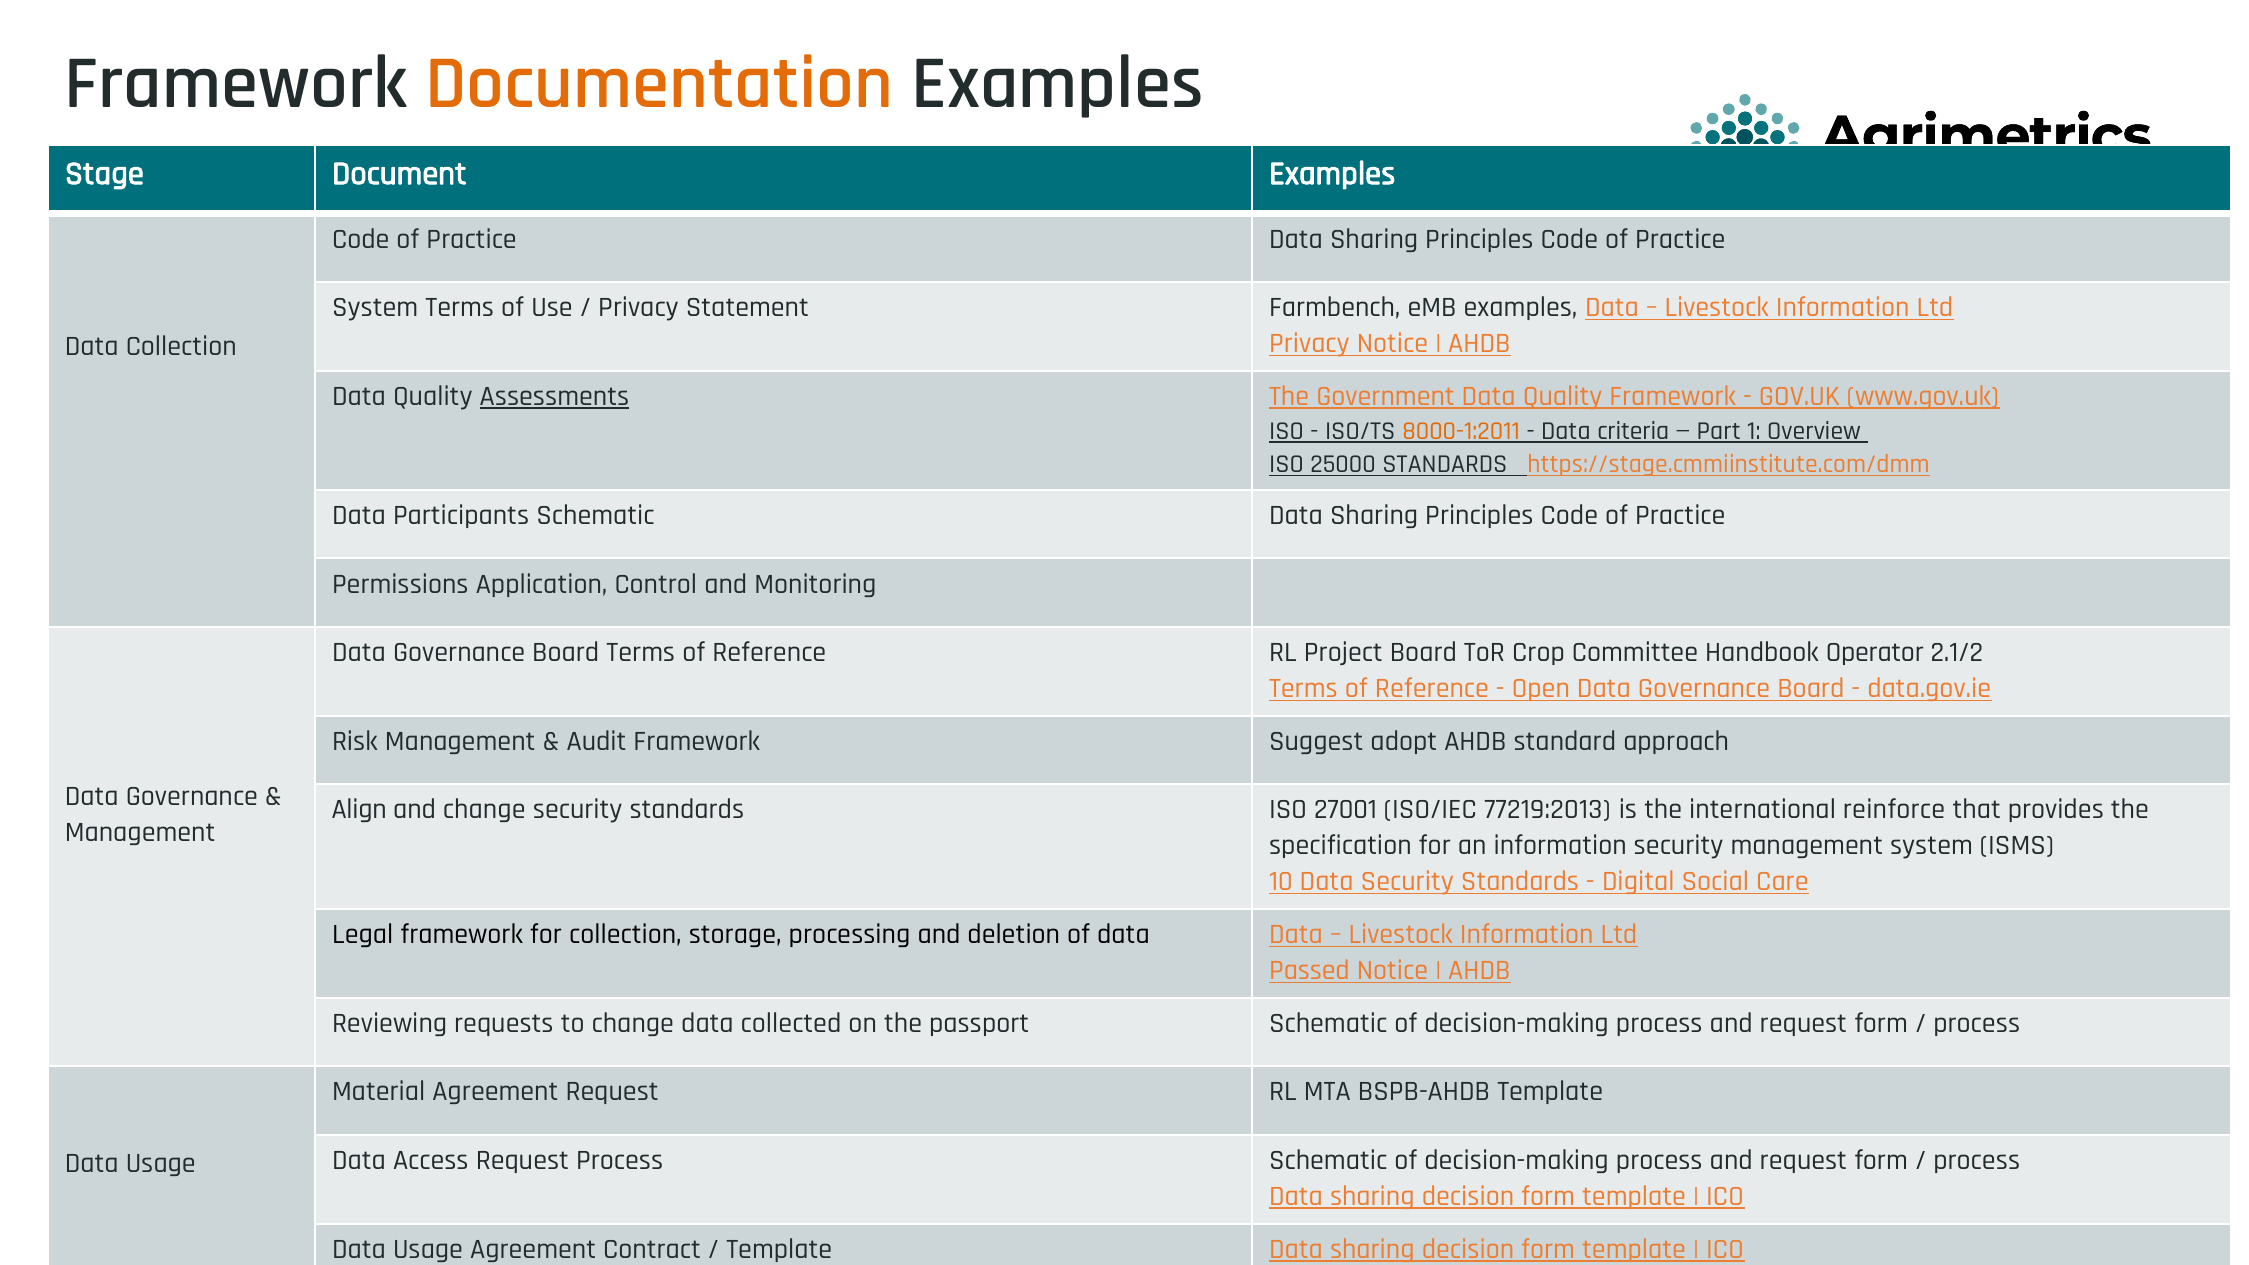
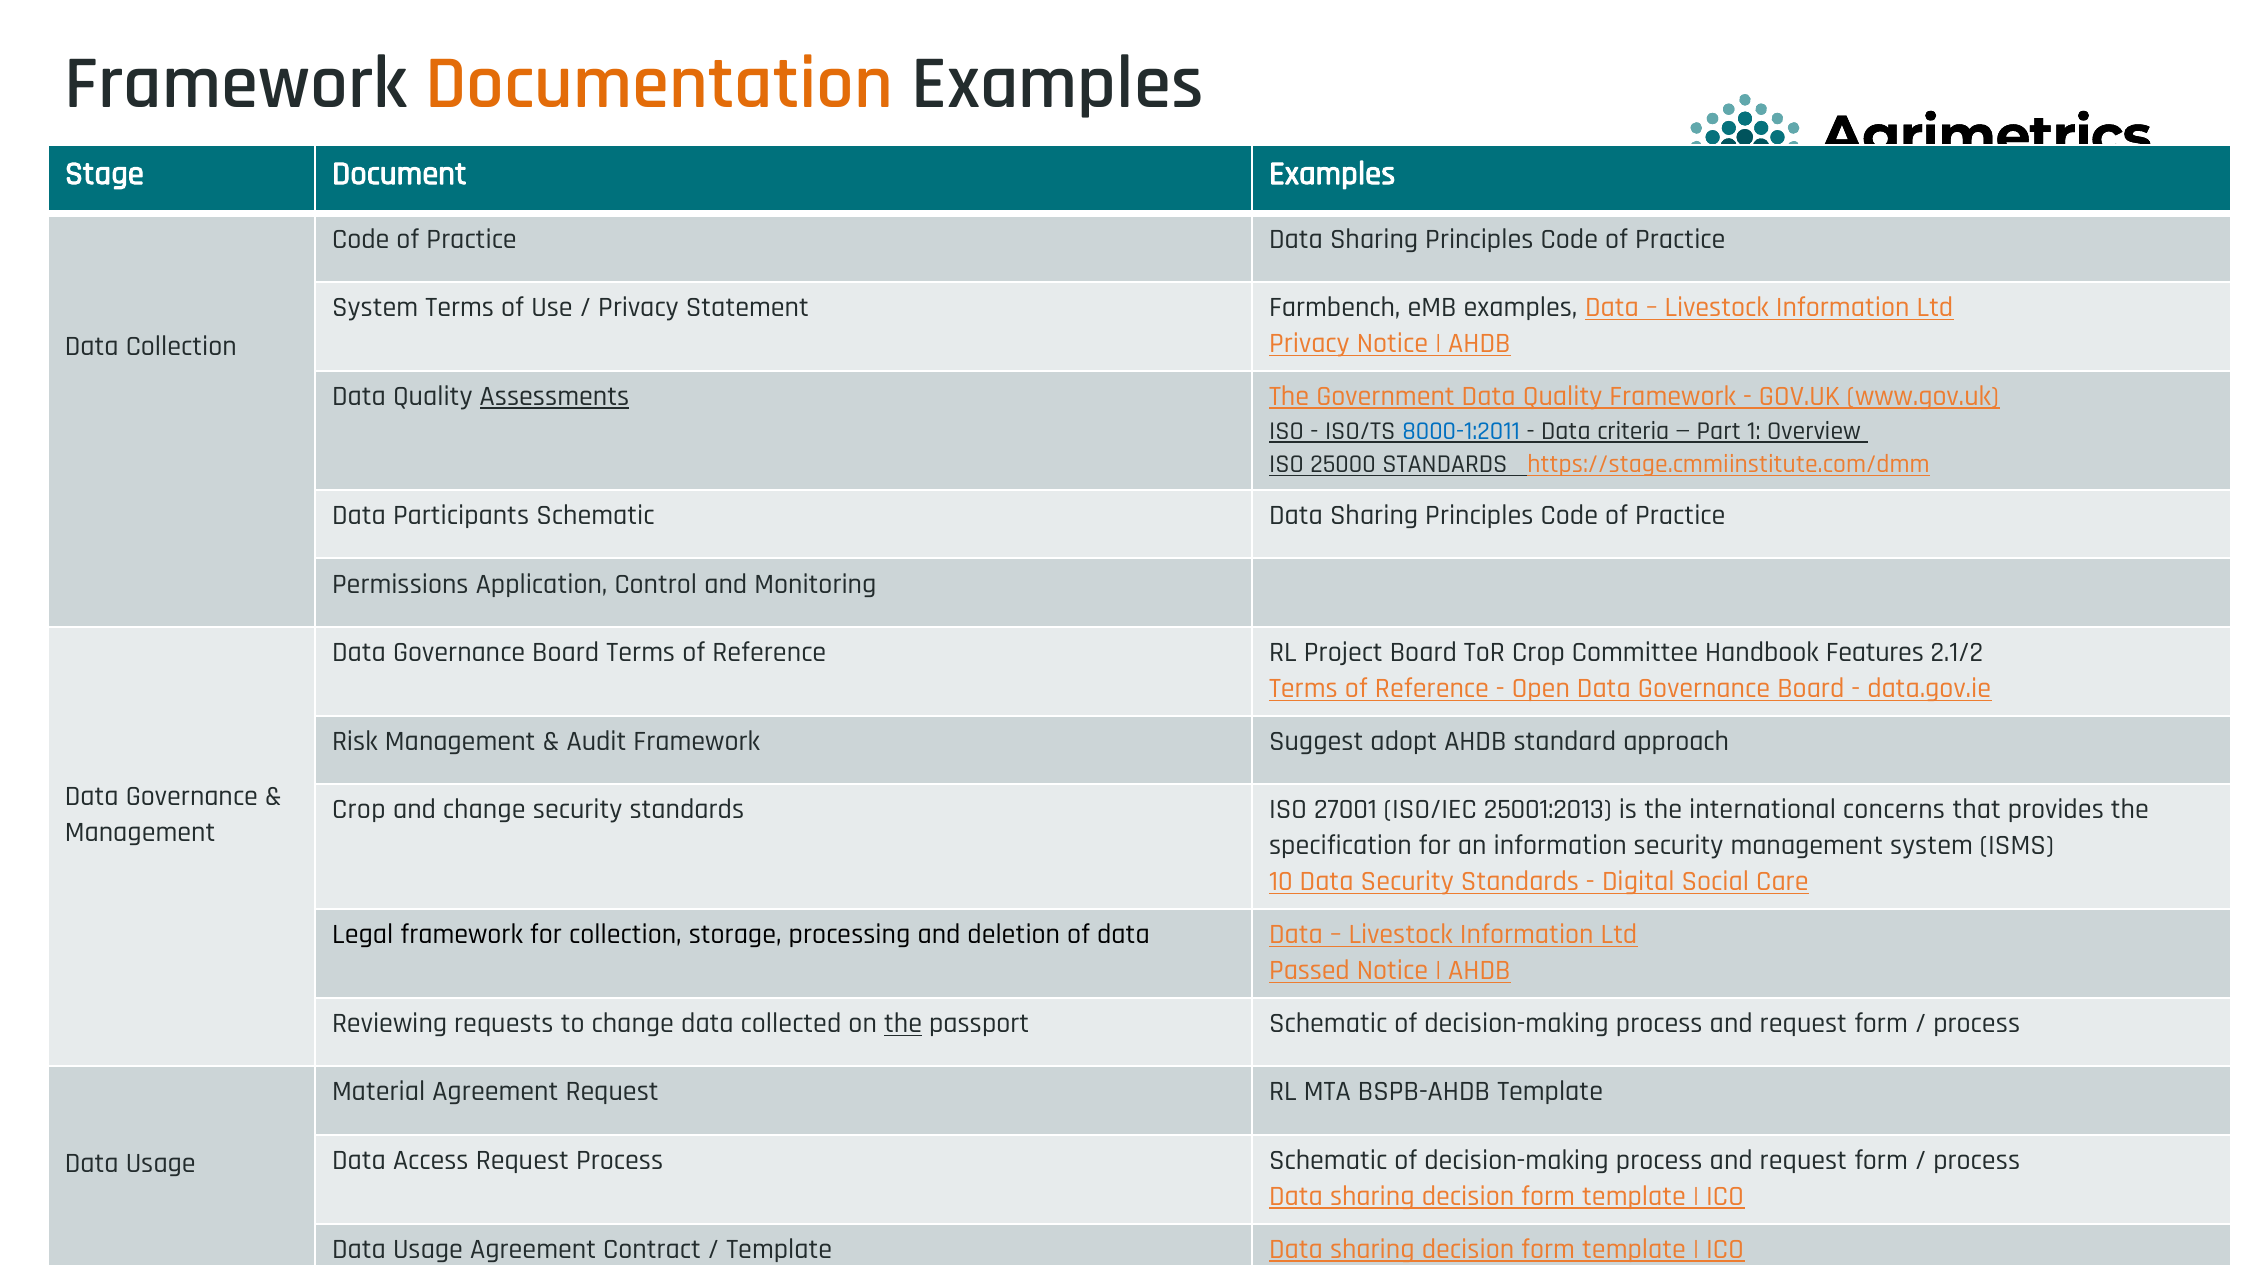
8000-1:2011 colour: orange -> blue
Operator: Operator -> Features
Align at (359, 810): Align -> Crop
77219:2013: 77219:2013 -> 25001:2013
reinforce: reinforce -> concerns
the at (903, 1023) underline: none -> present
